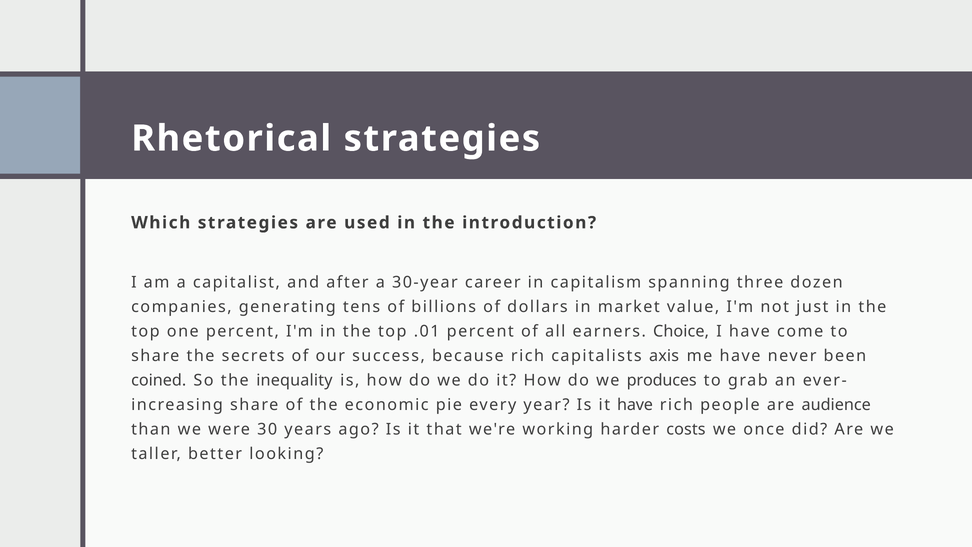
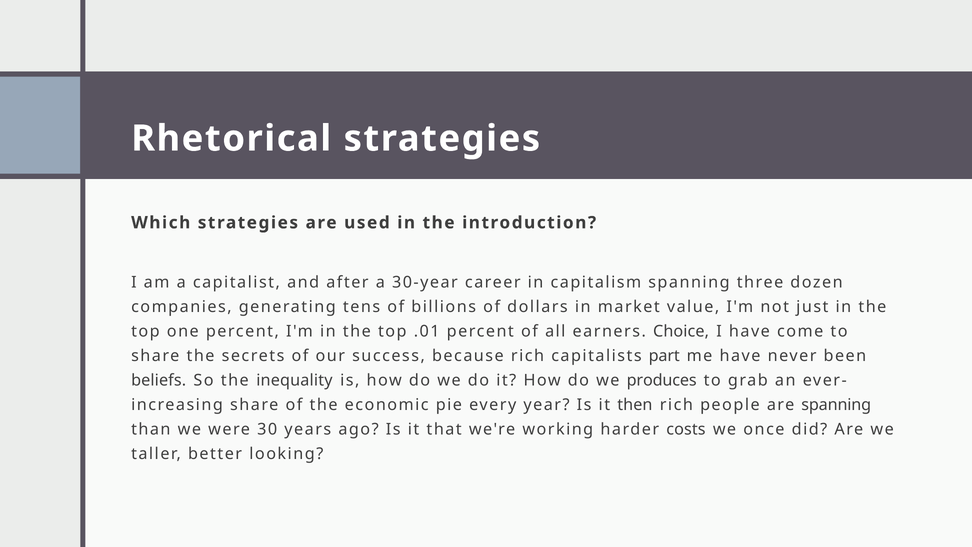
axis: axis -> part
coined: coined -> beliefs
it have: have -> then
are audience: audience -> spanning
